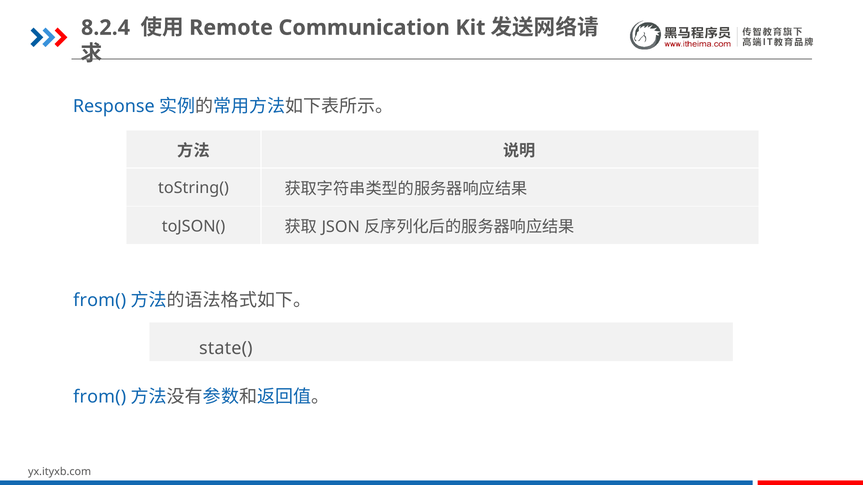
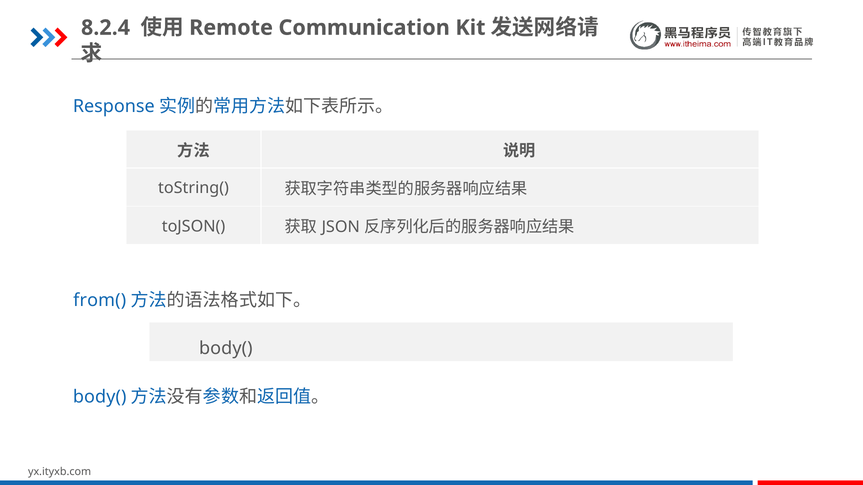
state( at (226, 349): state( -> body(
from( at (100, 398): from( -> body(
